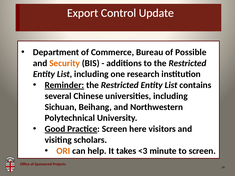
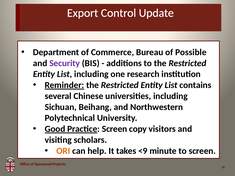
Security colour: orange -> purple
here: here -> copy
<3: <3 -> <9
